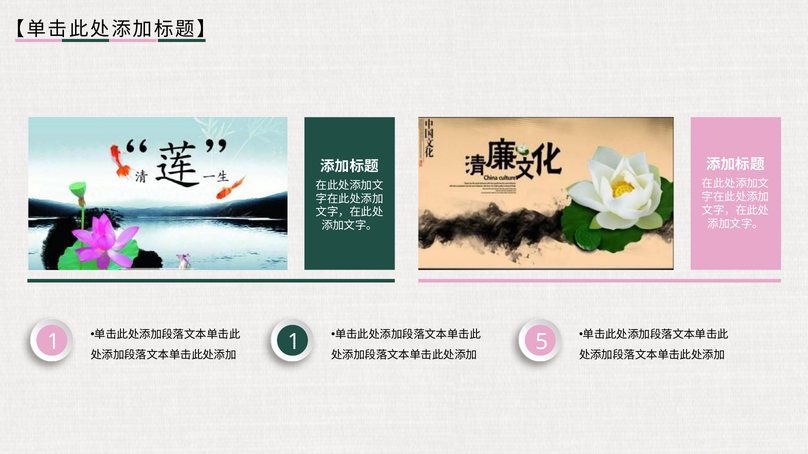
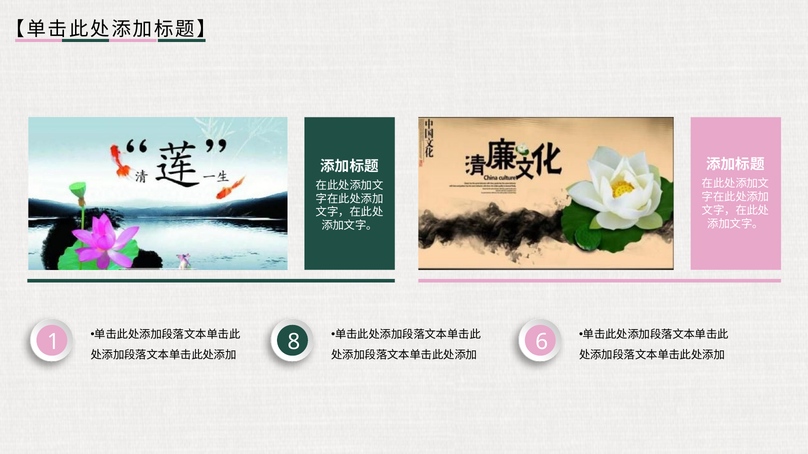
1 at (294, 342): 1 -> 8
5: 5 -> 6
